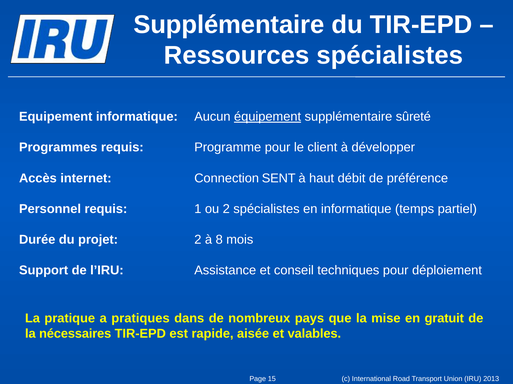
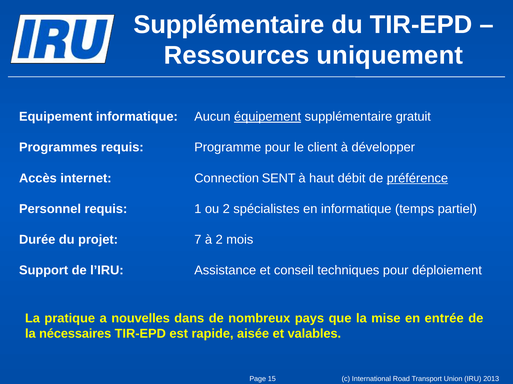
Ressources spécialistes: spécialistes -> uniquement
sûreté: sûreté -> gratuit
préférence underline: none -> present
2 at (198, 240): 2 -> 7
à 8: 8 -> 2
pratiques: pratiques -> nouvelles
gratuit: gratuit -> entrée
